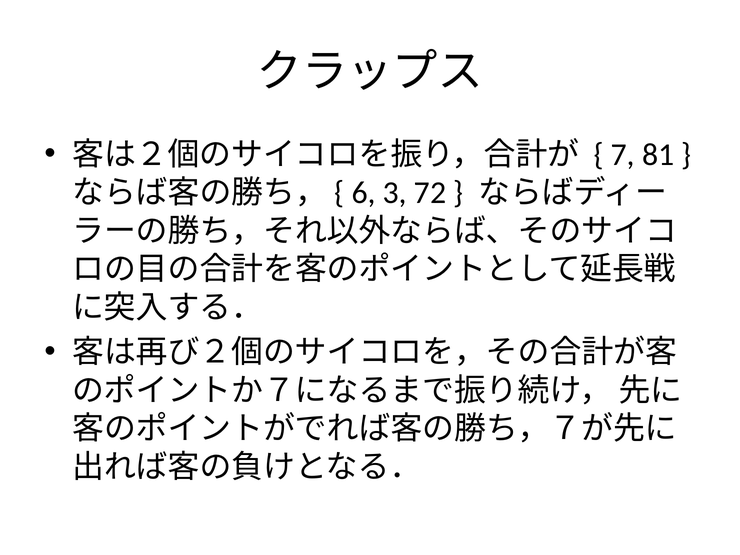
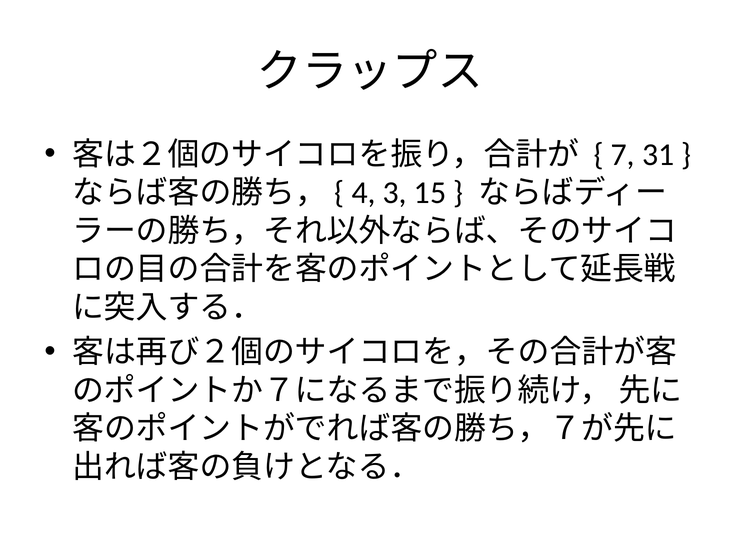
81: 81 -> 31
6: 6 -> 4
72: 72 -> 15
